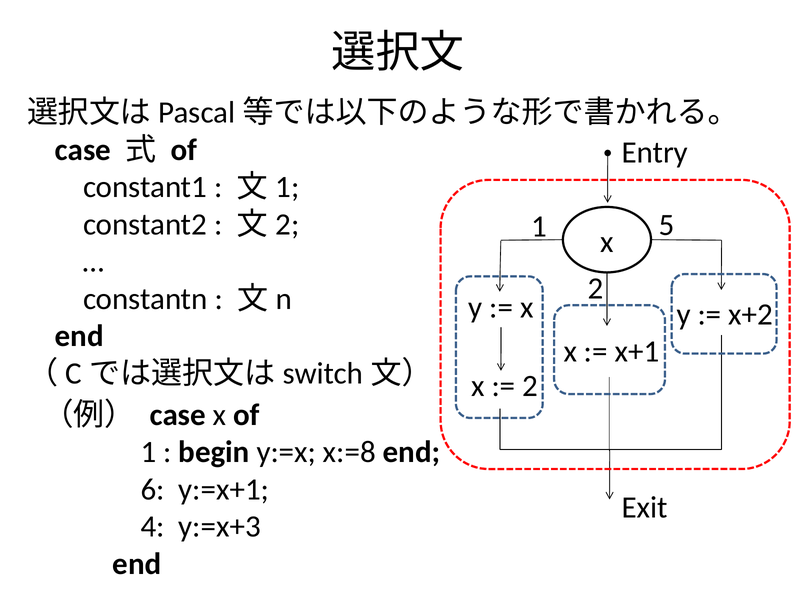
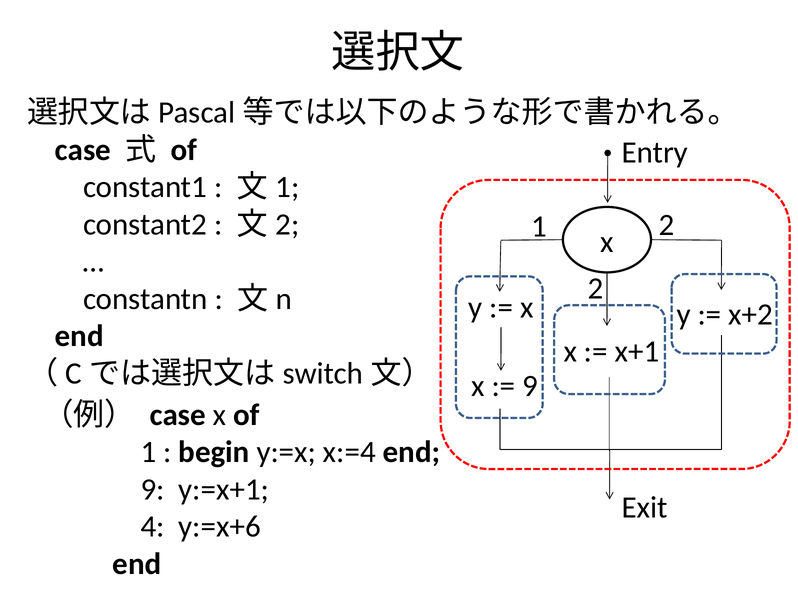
1 5: 5 -> 2
2 at (530, 386): 2 -> 9
x:=8: x:=8 -> x:=4
6 at (153, 490): 6 -> 9
y:=x+3: y:=x+3 -> y:=x+6
